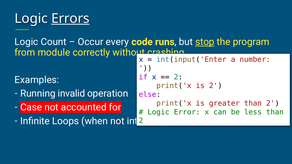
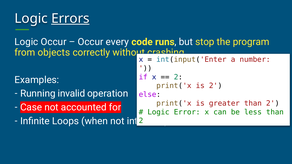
Logic Count: Count -> Occur
stop underline: present -> none
module: module -> objects
